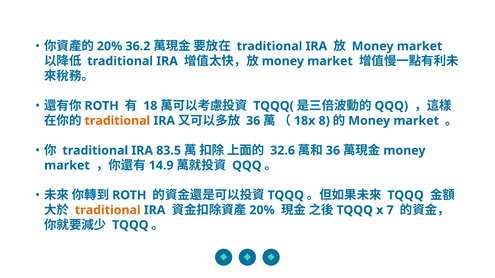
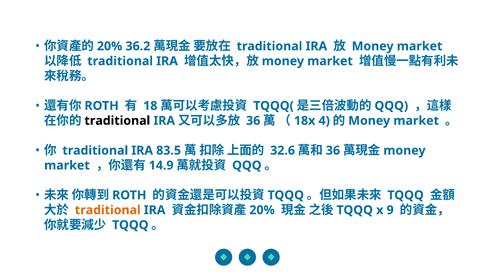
traditional at (117, 121) colour: orange -> black
8: 8 -> 4
7: 7 -> 9
